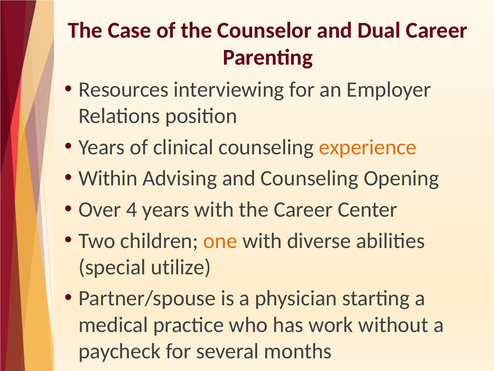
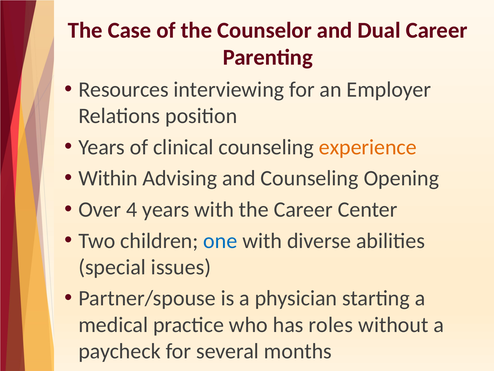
one colour: orange -> blue
utilize: utilize -> issues
work: work -> roles
